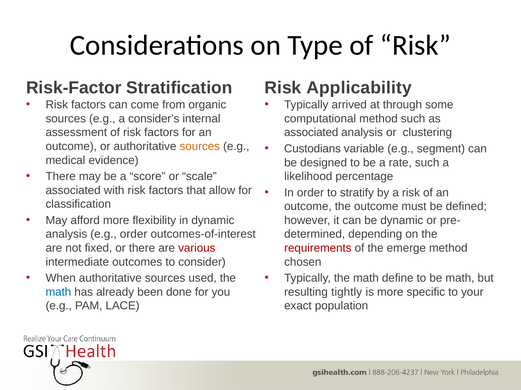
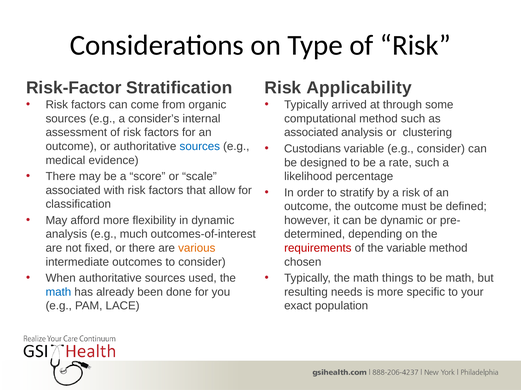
sources at (200, 147) colour: orange -> blue
e.g segment: segment -> consider
e.g order: order -> much
various colour: red -> orange
the emerge: emerge -> variable
define: define -> things
tightly: tightly -> needs
